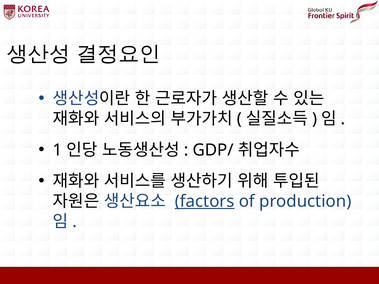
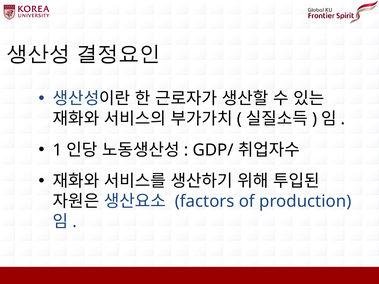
factors underline: present -> none
